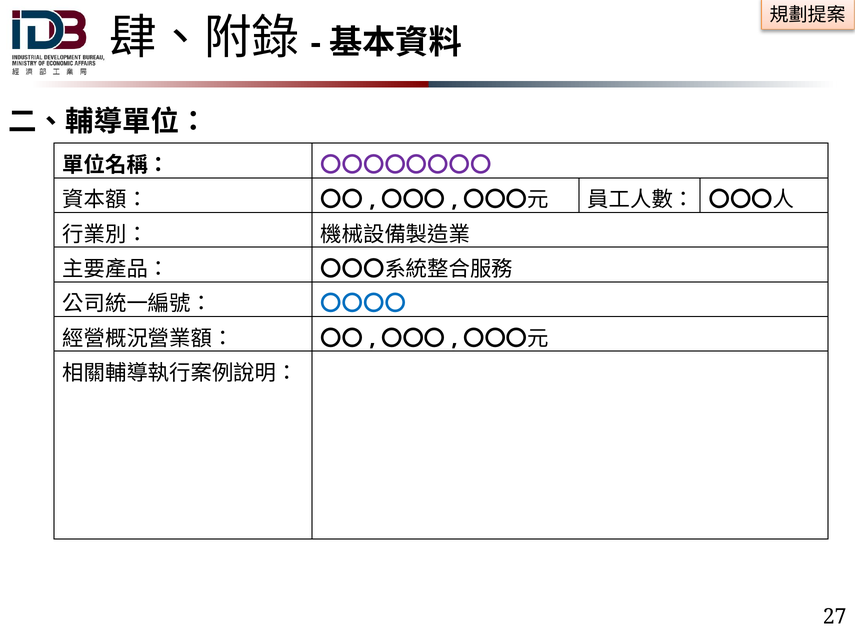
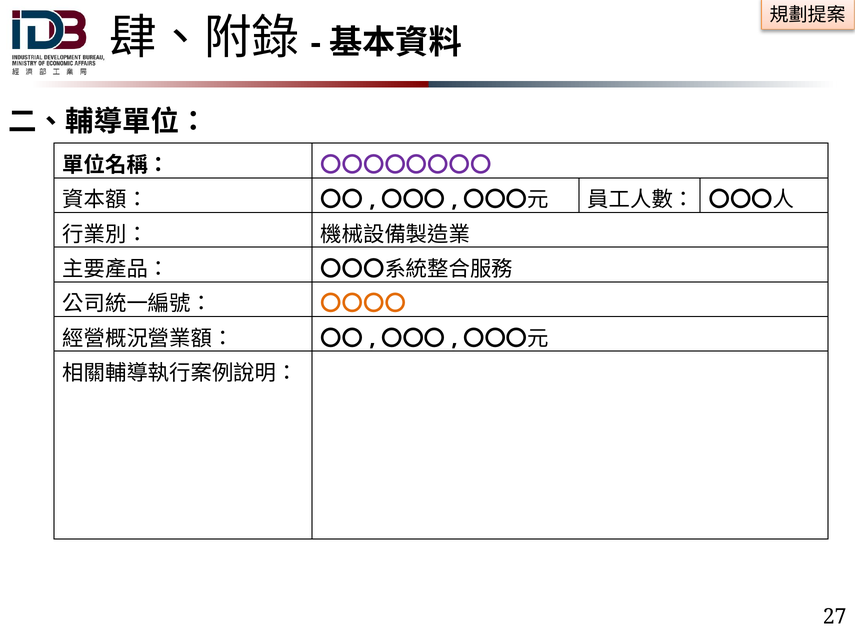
〇〇〇〇 colour: blue -> orange
